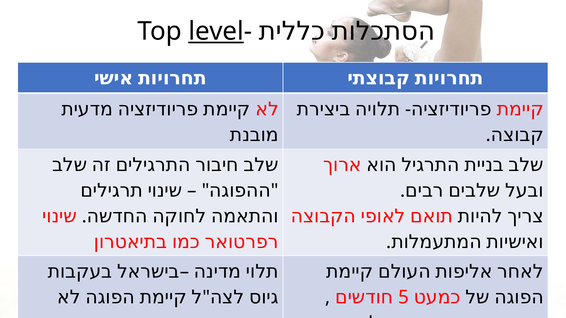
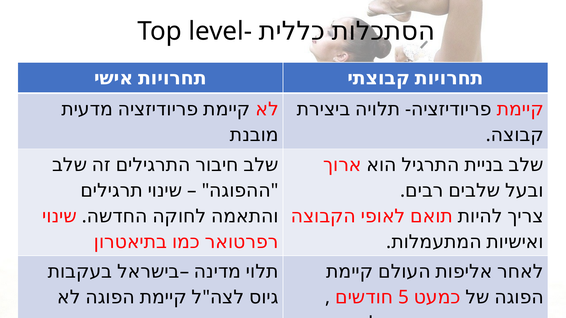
level underline: present -> none
